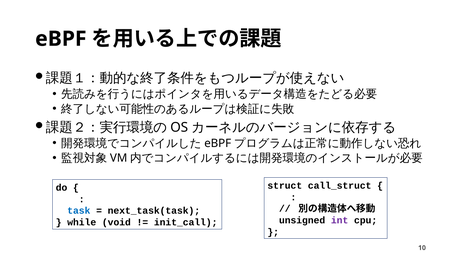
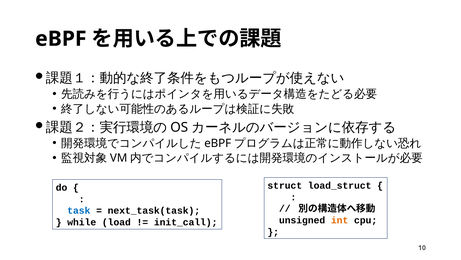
call_struct: call_struct -> load_struct
int colour: purple -> orange
void: void -> load
